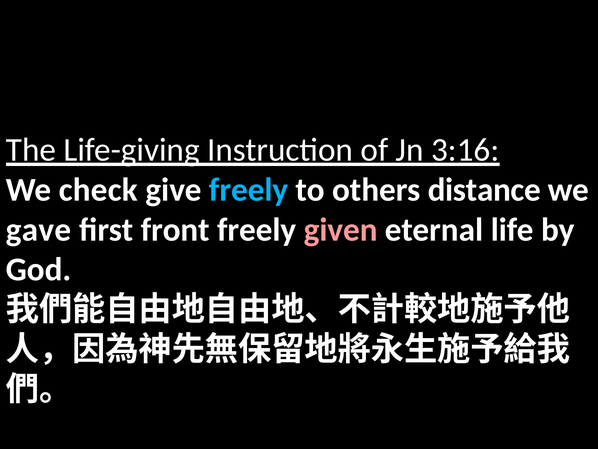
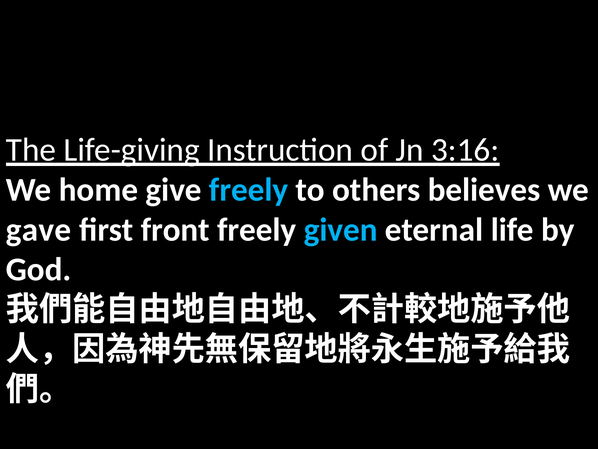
check: check -> home
distance: distance -> believes
given colour: pink -> light blue
